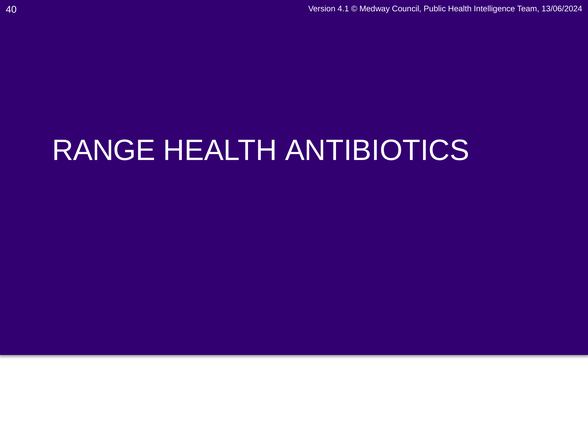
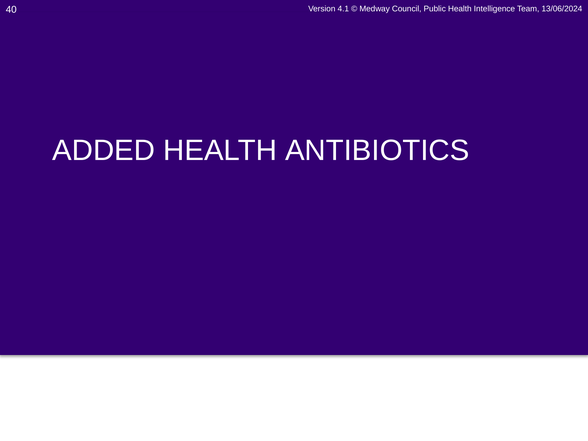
RANGE: RANGE -> ADDED
